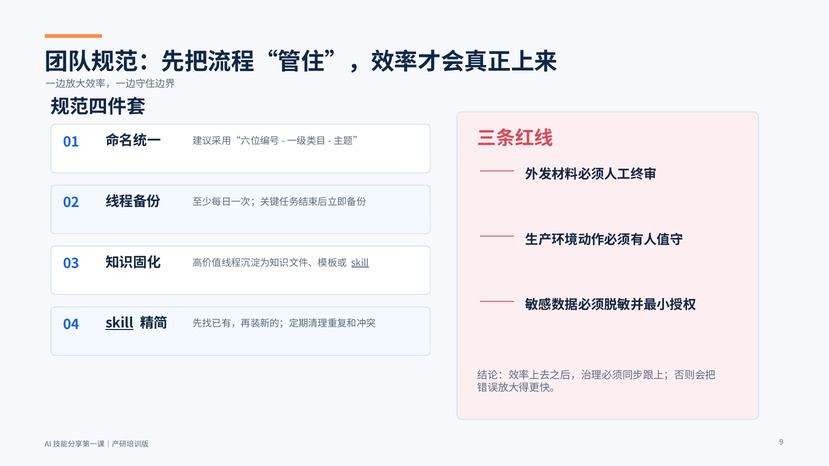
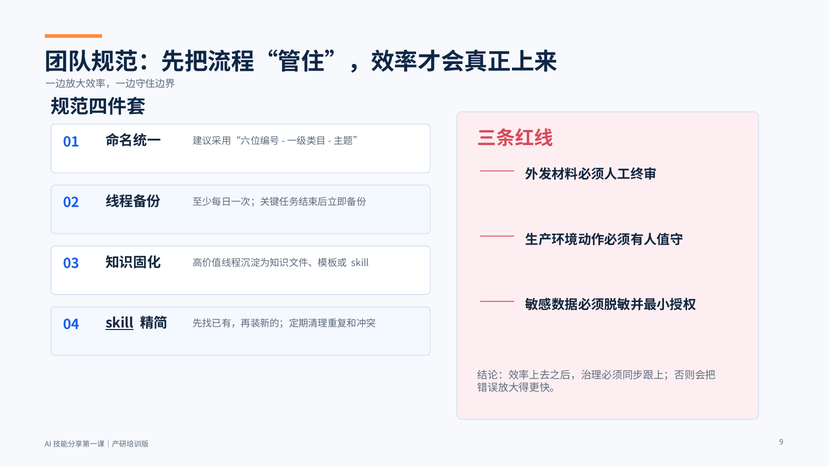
skill at (360, 263) underline: present -> none
